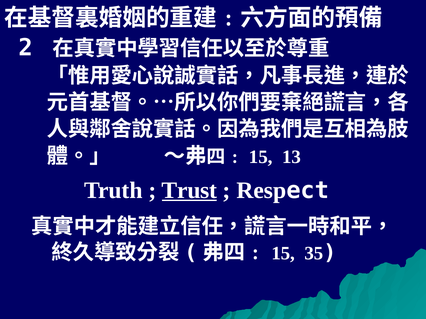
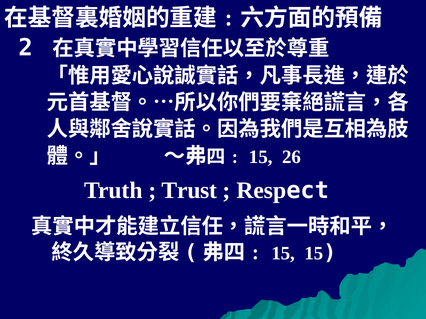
13: 13 -> 26
Trust underline: present -> none
35 at (314, 254): 35 -> 15
